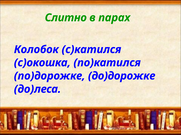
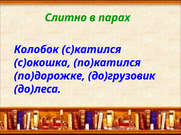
до)дорожке: до)дорожке -> до)грузовик
